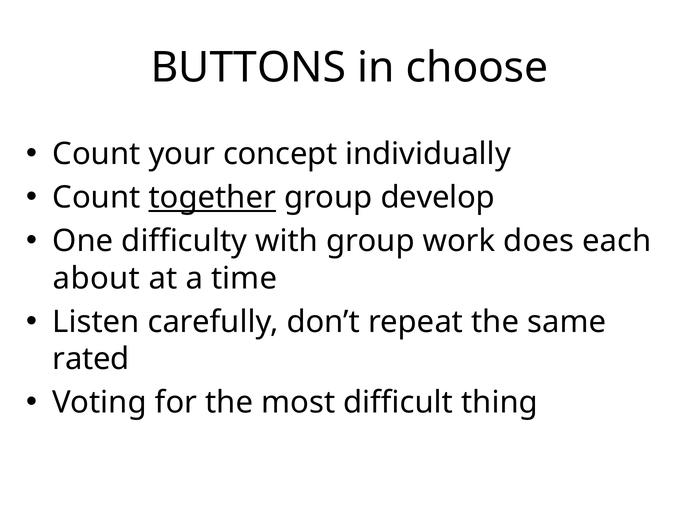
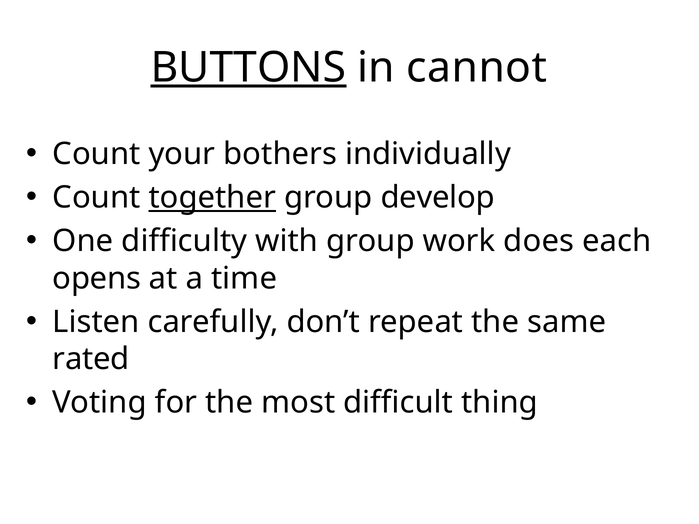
BUTTONS underline: none -> present
choose: choose -> cannot
concept: concept -> bothers
about: about -> opens
